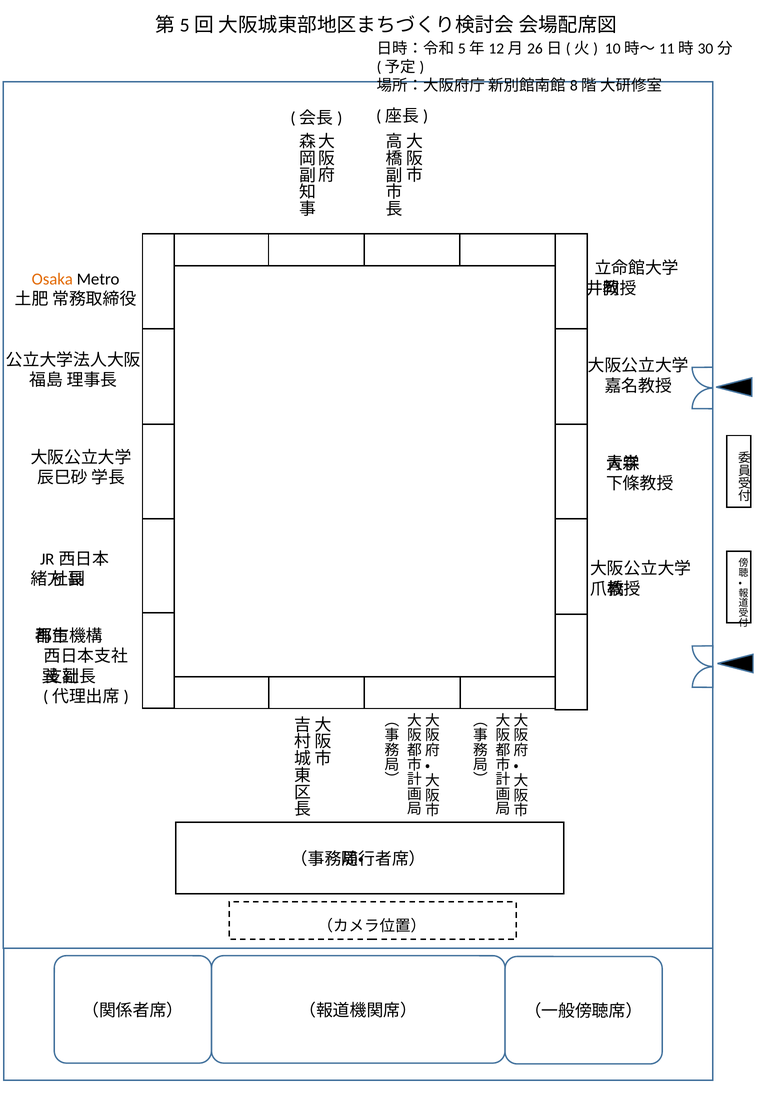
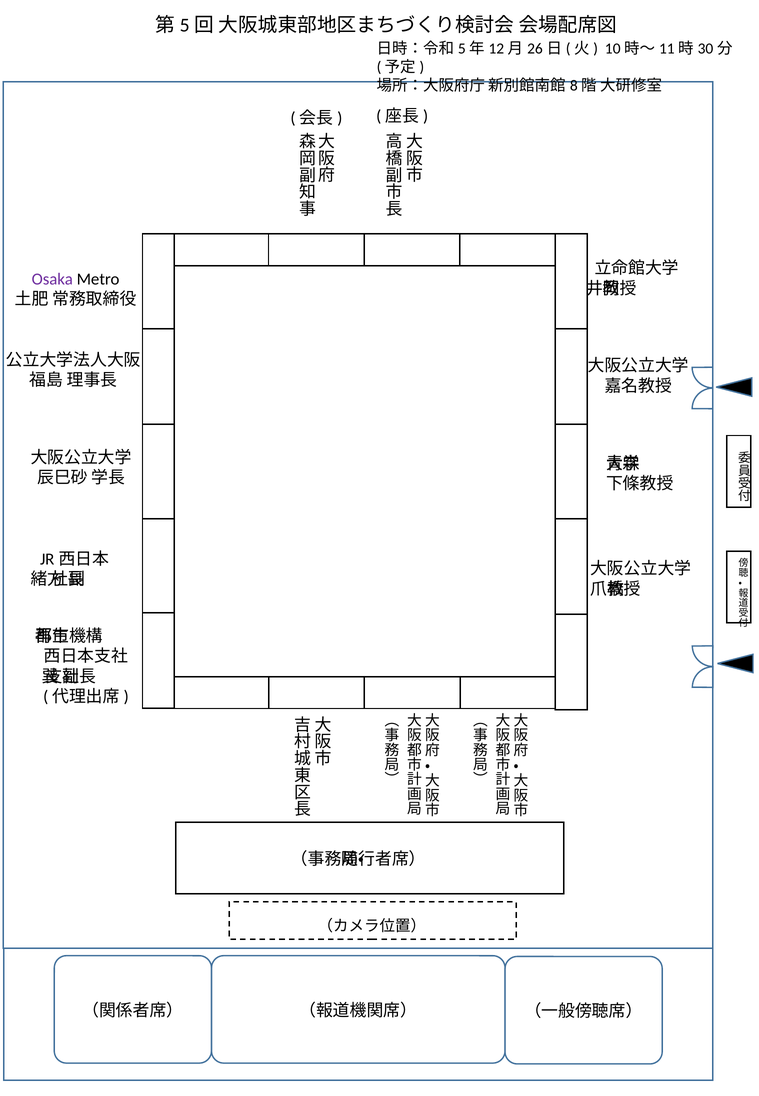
Osaka colour: orange -> purple
